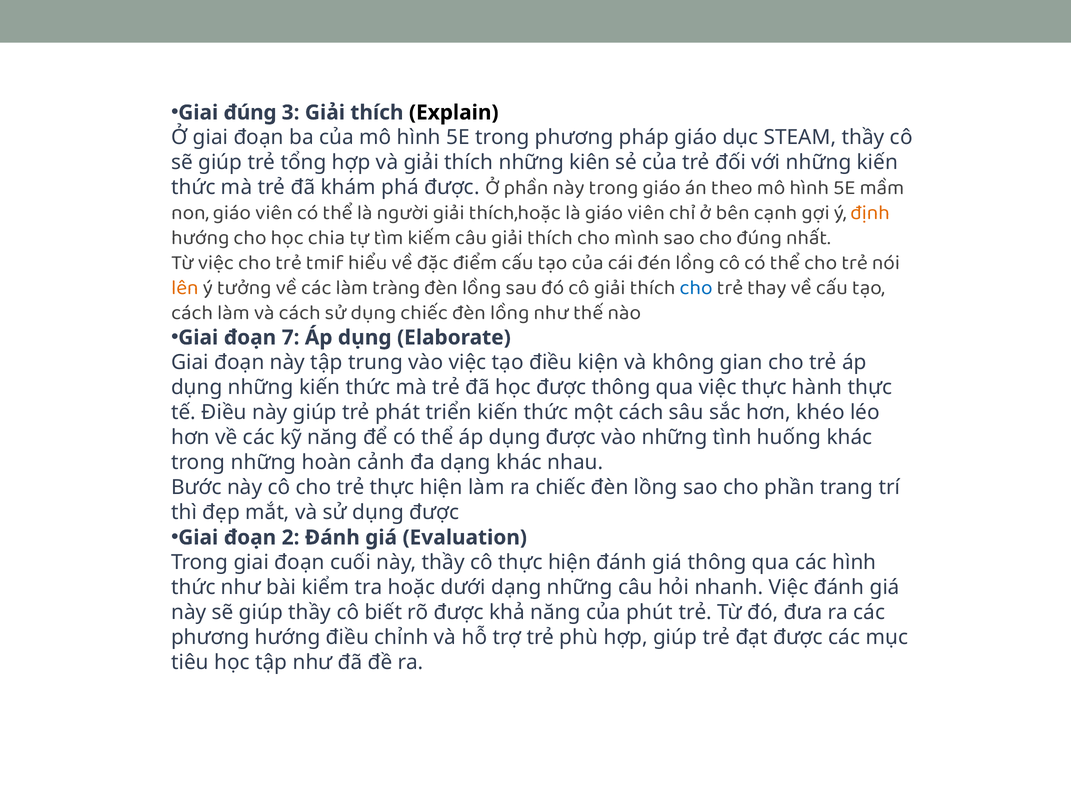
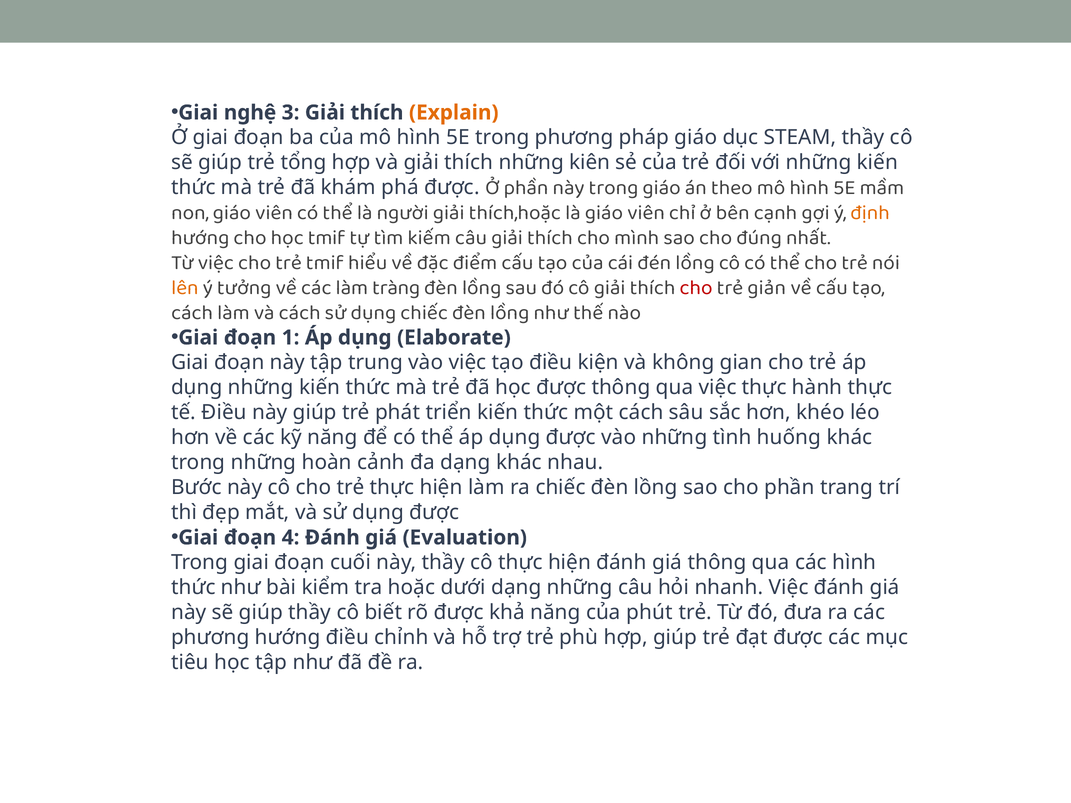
Giai đúng: đúng -> nghệ
Explain colour: black -> orange
học chia: chia -> tmif
cho at (696, 288) colour: blue -> red
thay: thay -> giản
7: 7 -> 1
2: 2 -> 4
